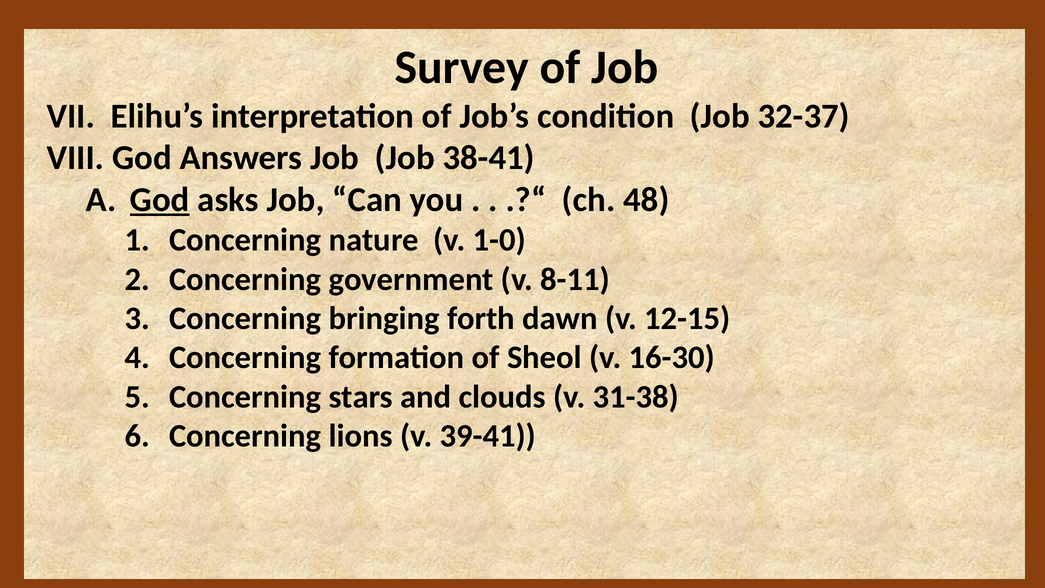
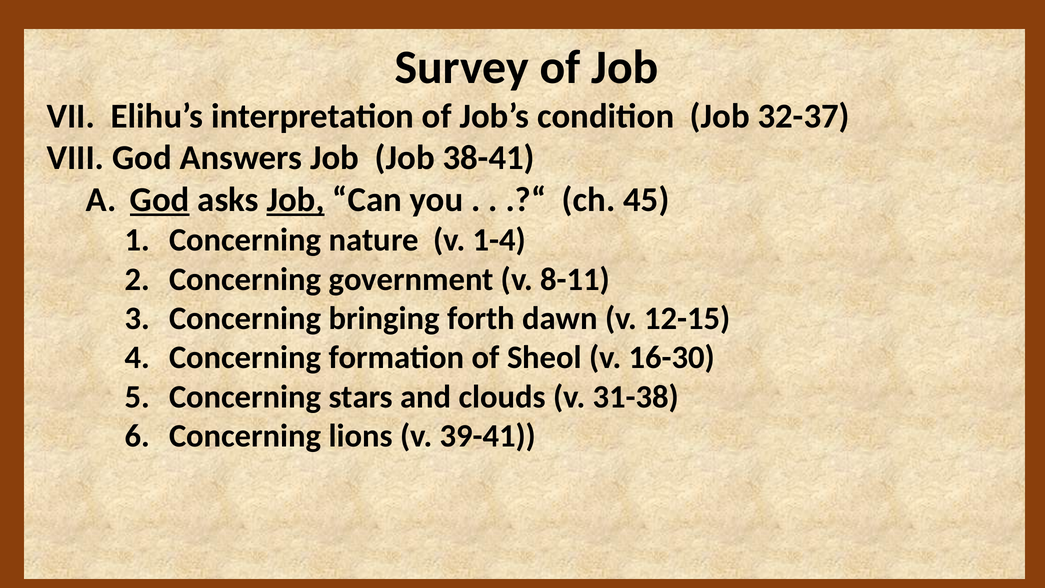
Job at (296, 200) underline: none -> present
48: 48 -> 45
1-0: 1-0 -> 1-4
